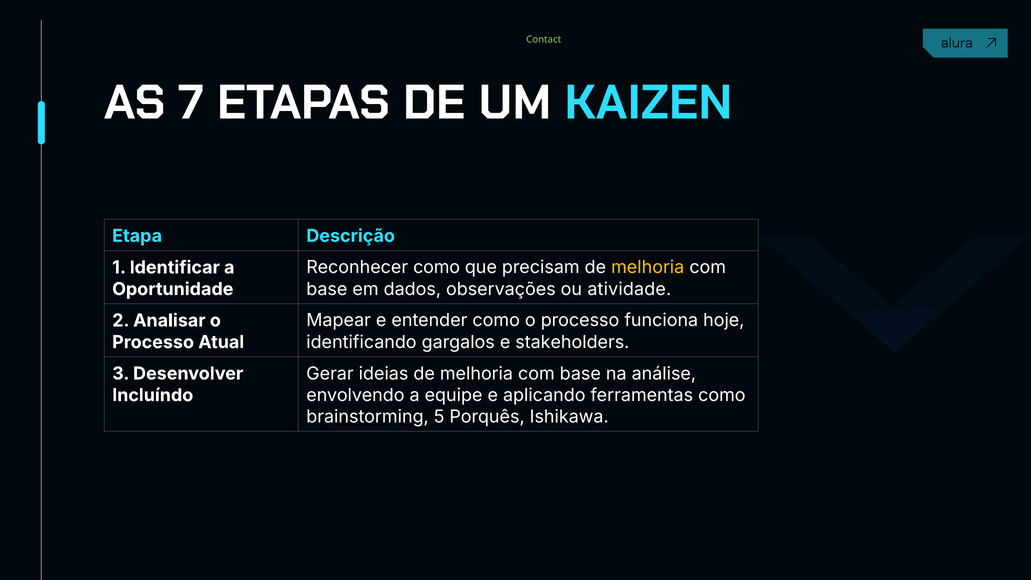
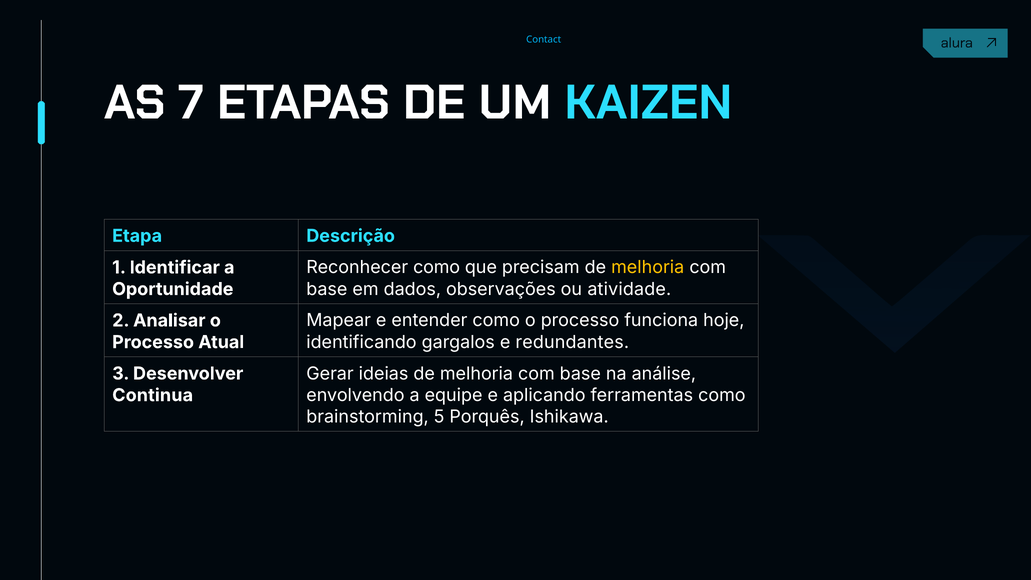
Contact colour: light green -> light blue
stakeholders: stakeholders -> redundantes
Incluíndo: Incluíndo -> Continua
